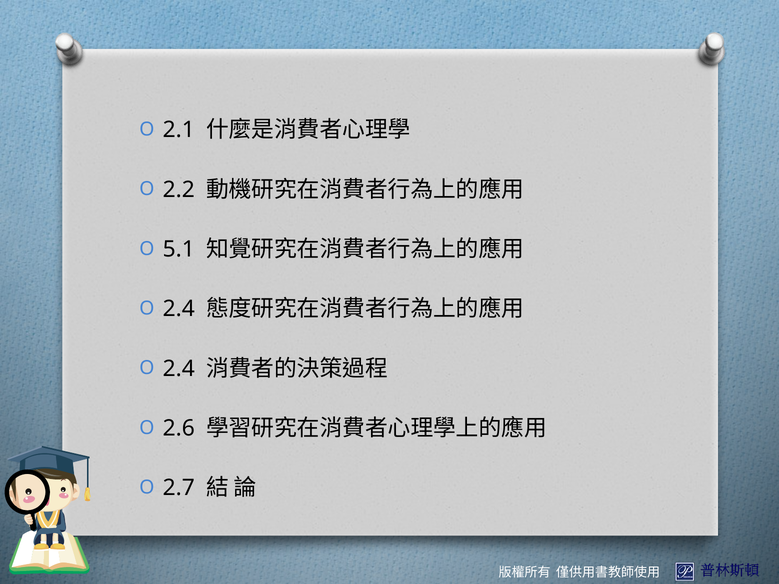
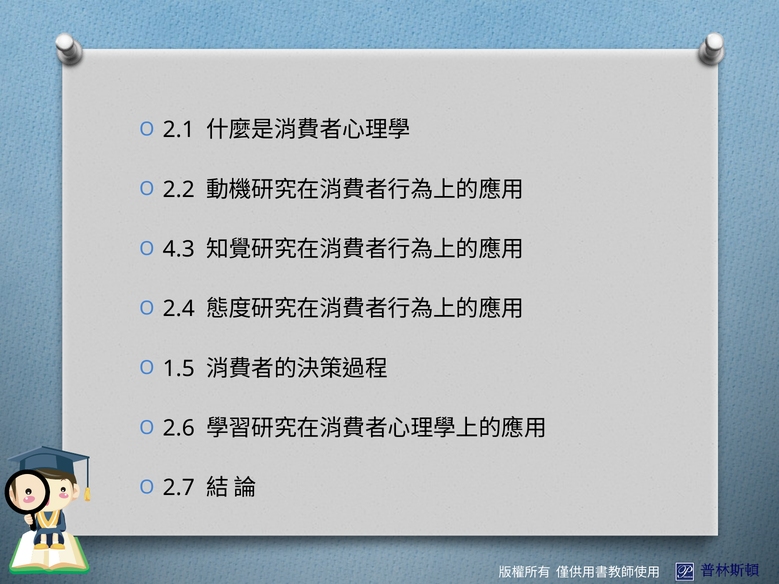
5.1: 5.1 -> 4.3
2.4 at (179, 369): 2.4 -> 1.5
